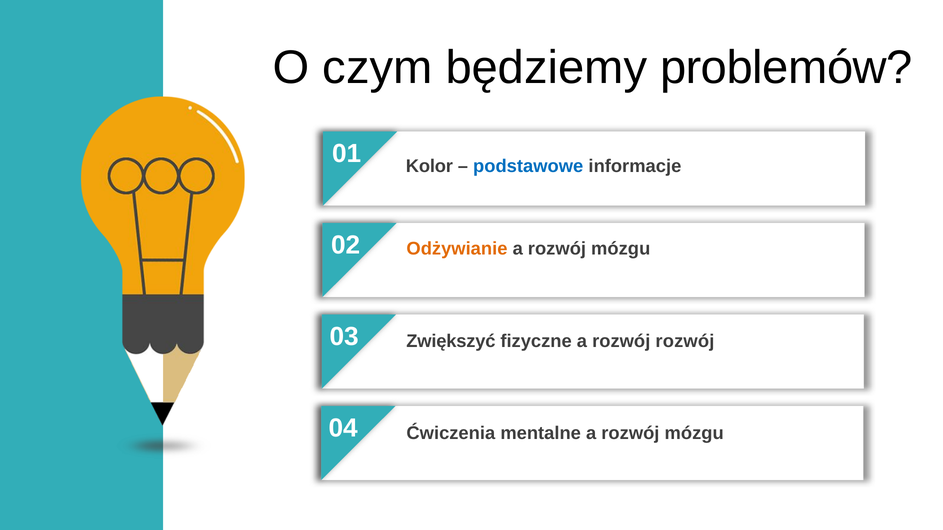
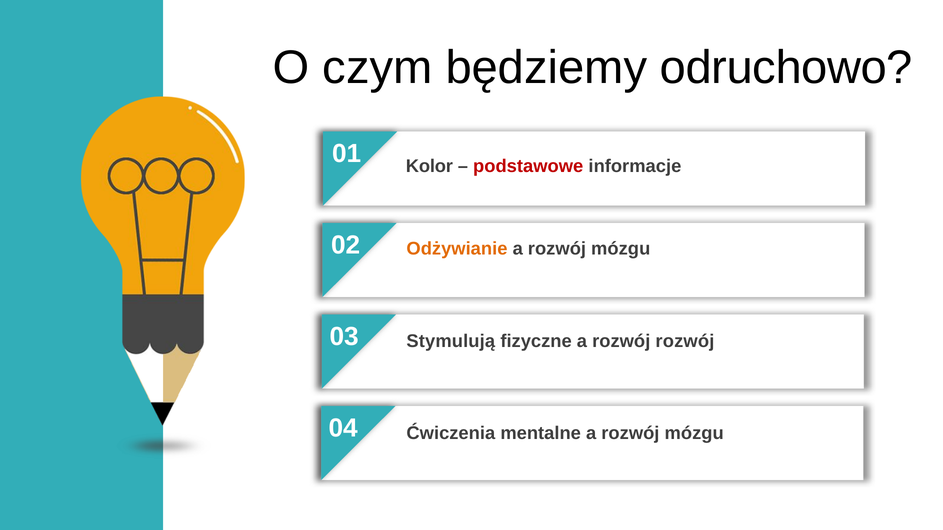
problemów: problemów -> odruchowo
podstawowe colour: blue -> red
Zwiększyć: Zwiększyć -> Stymulują
